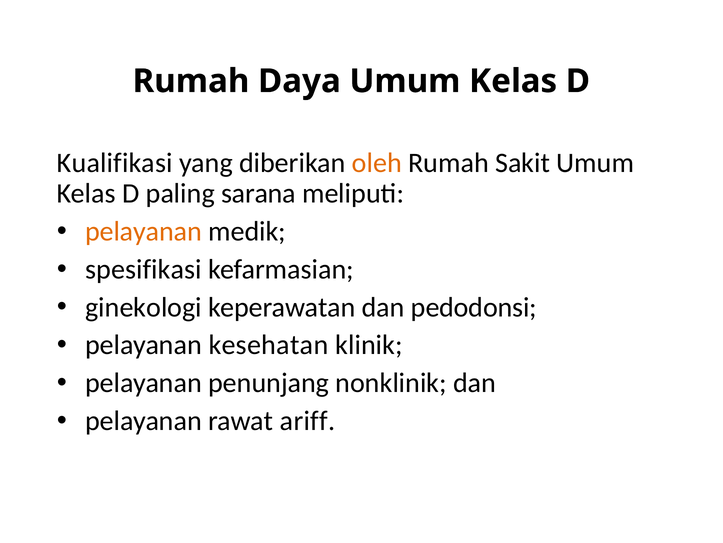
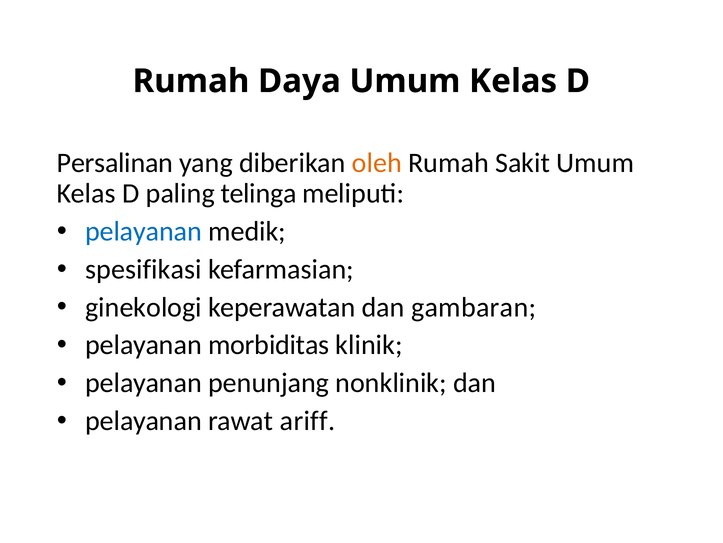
Kualifikasi: Kualifikasi -> Persalinan
sarana: sarana -> telinga
pelayanan at (144, 231) colour: orange -> blue
pedodonsi: pedodonsi -> gambaran
kesehatan: kesehatan -> morbiditas
